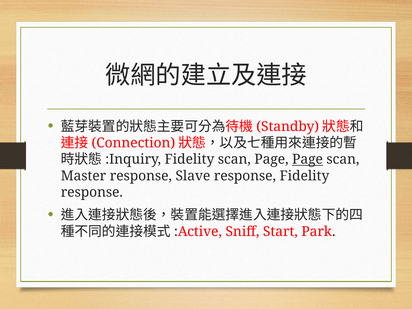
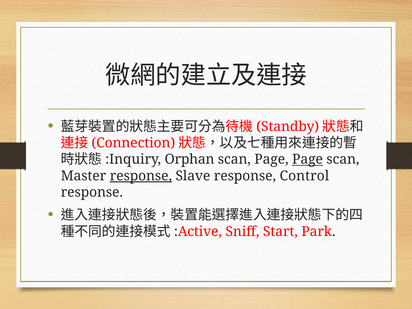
Fidelity at (189, 159): Fidelity -> Orphan
response at (141, 176) underline: none -> present
response Fidelity: Fidelity -> Control
